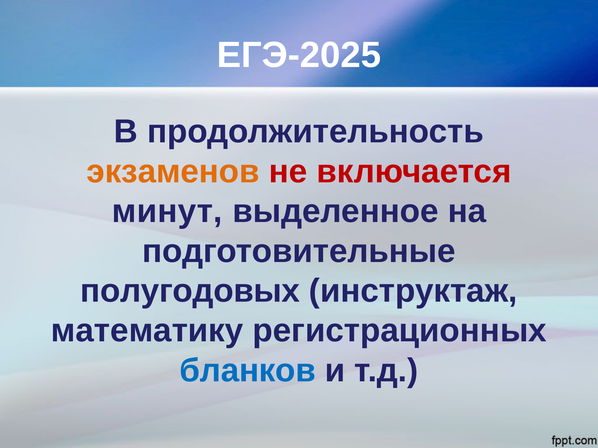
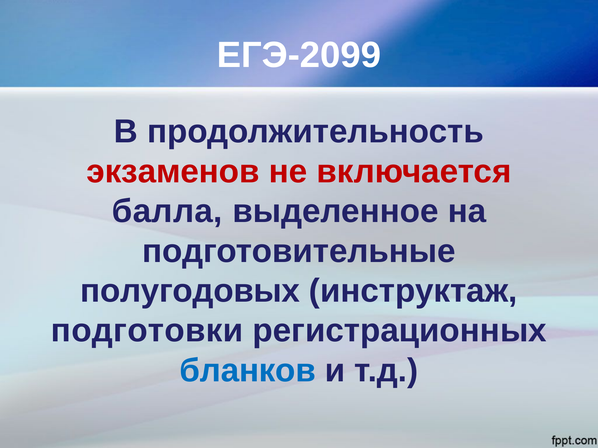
ЕГЭ-2025: ЕГЭ-2025 -> ЕГЭ-2099
экзаменов colour: orange -> red
минут: минут -> балла
математику: математику -> подготовки
